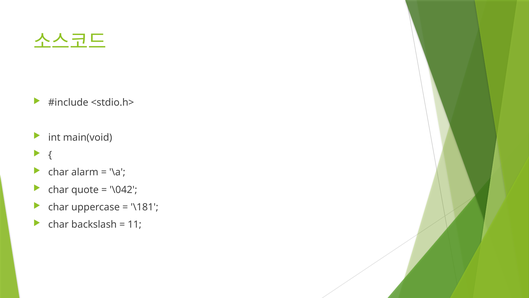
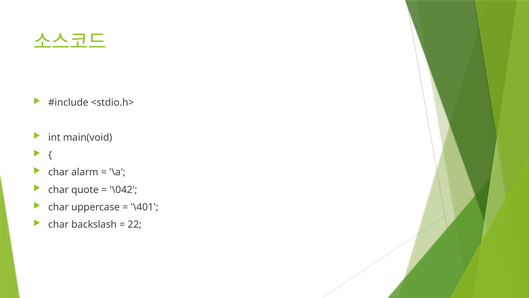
\181: \181 -> \401
11: 11 -> 22
